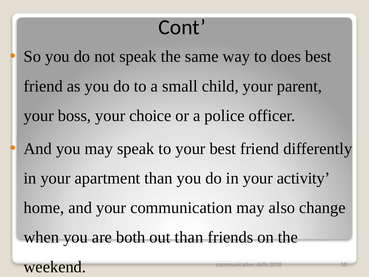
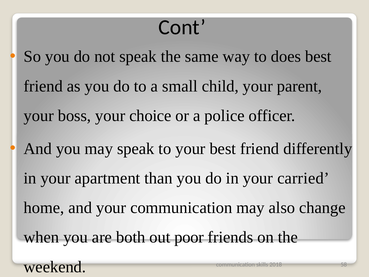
activity: activity -> carried
out than: than -> poor
